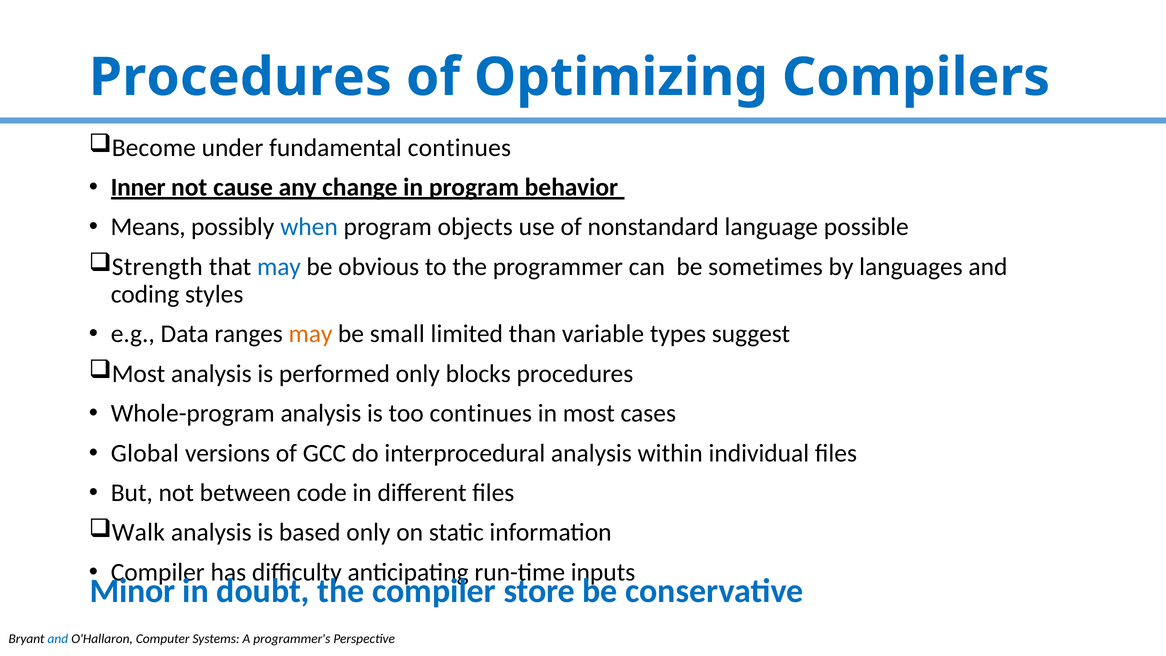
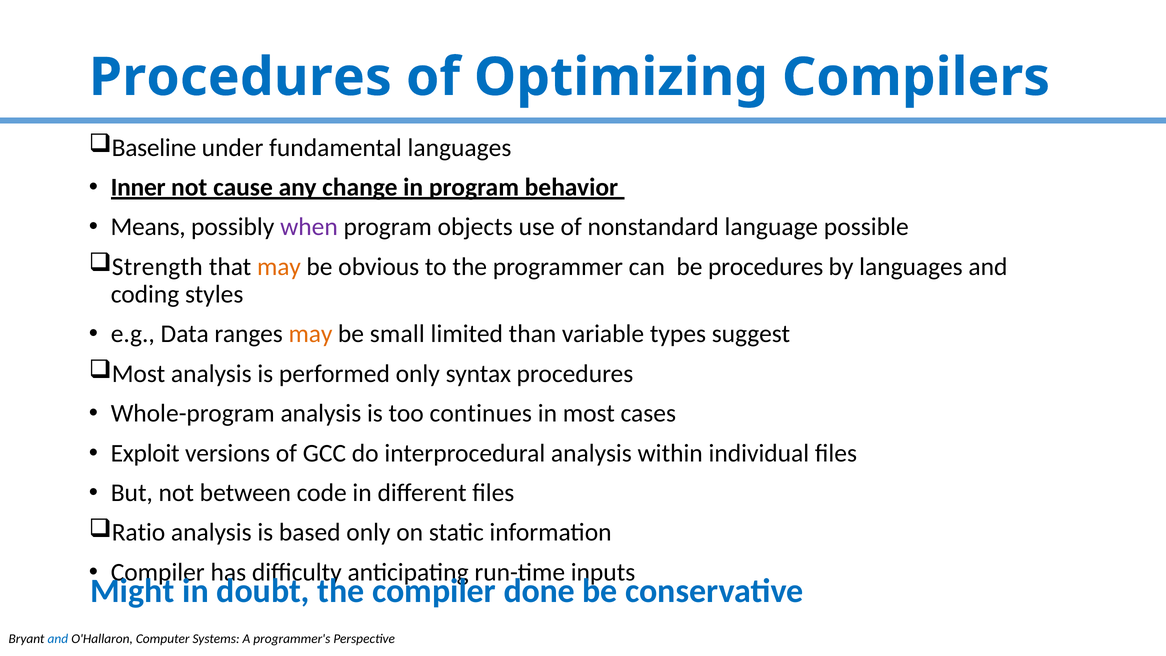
Become: Become -> Baseline
fundamental continues: continues -> languages
when colour: blue -> purple
may at (279, 267) colour: blue -> orange
be sometimes: sometimes -> procedures
blocks: blocks -> syntax
Global: Global -> Exploit
Walk: Walk -> Ratio
Minor: Minor -> Might
store: store -> done
